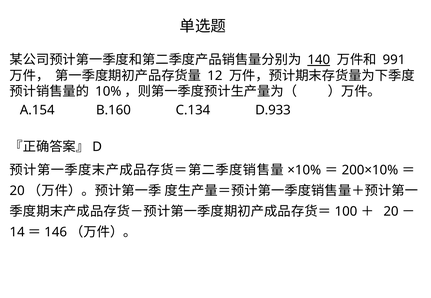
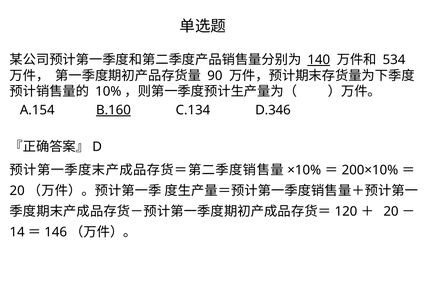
991: 991 -> 534
12: 12 -> 90
B.160 underline: none -> present
D.933: D.933 -> D.346
100: 100 -> 120
